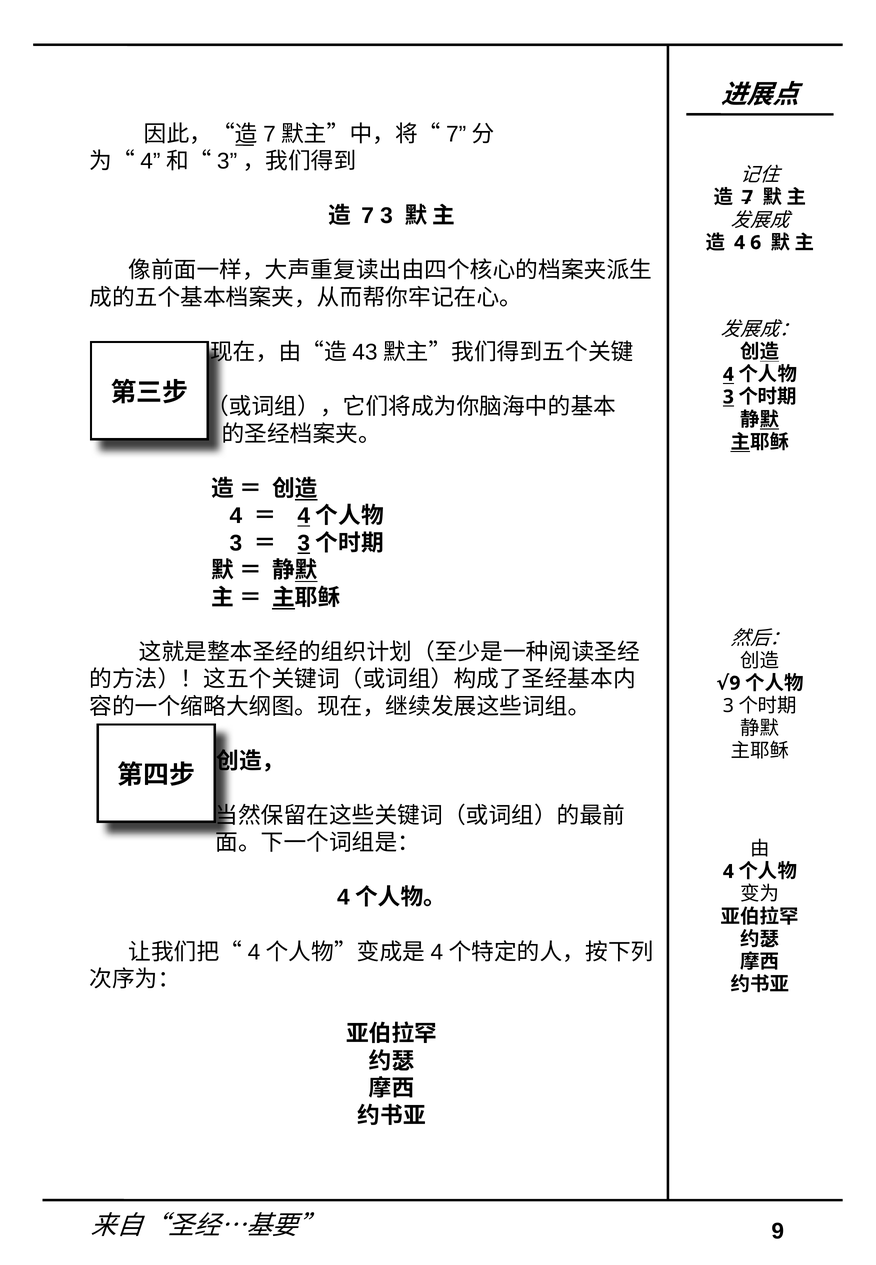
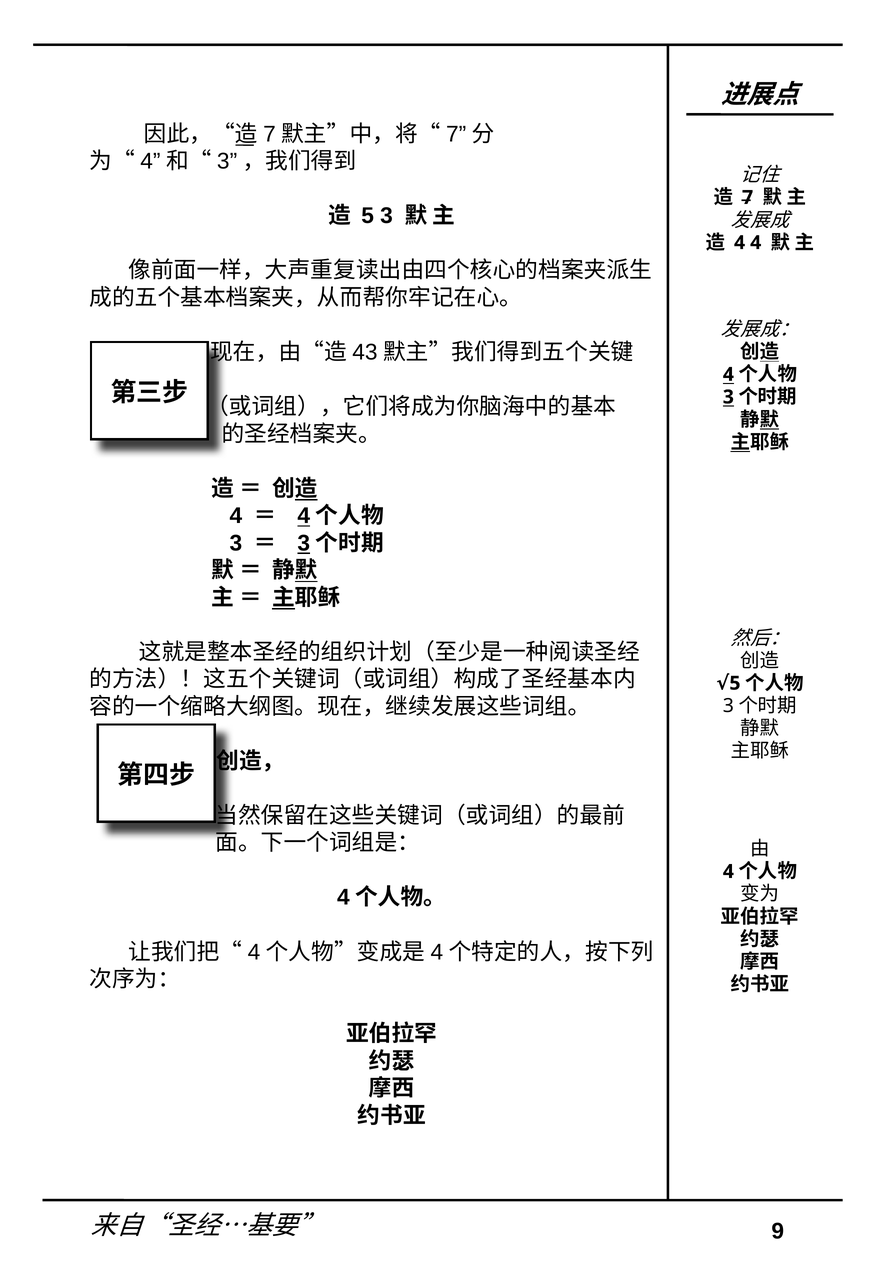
7 at (368, 216): 7 -> 5
4 6: 6 -> 4
9 at (735, 683): 9 -> 5
